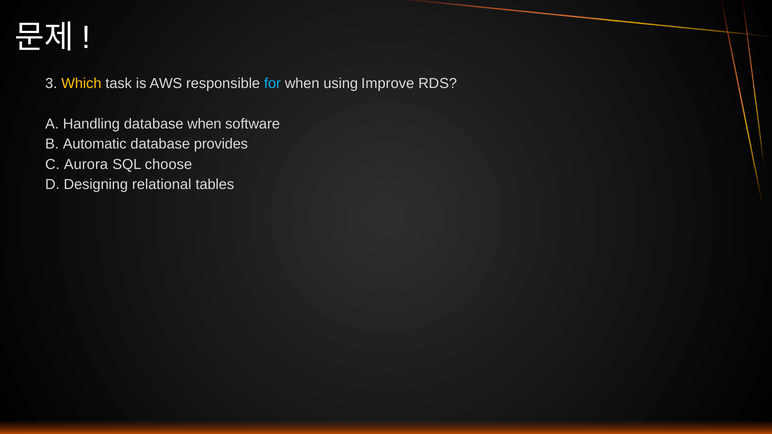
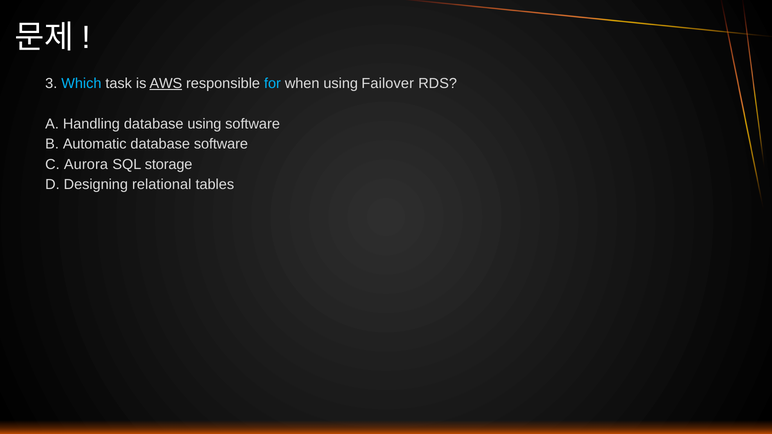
Which colour: yellow -> light blue
AWS underline: none -> present
Improve: Improve -> Failover
database when: when -> using
database provides: provides -> software
choose: choose -> storage
